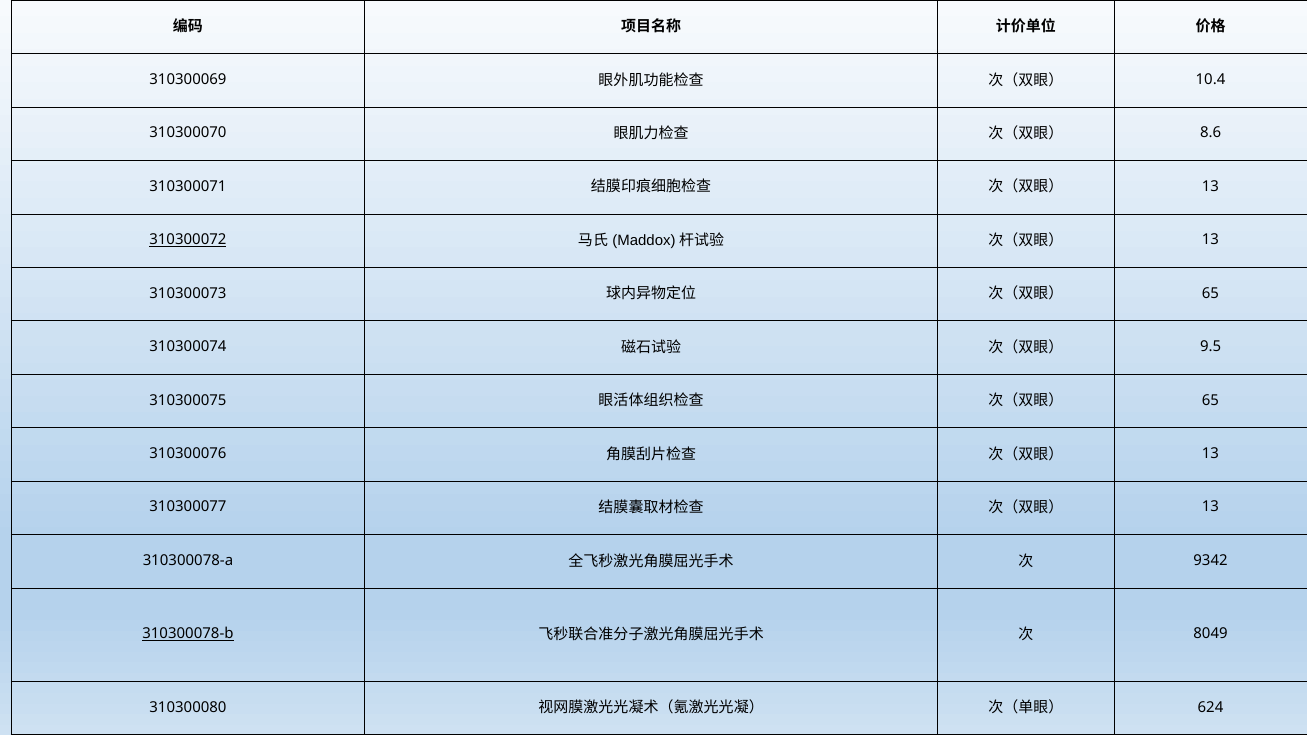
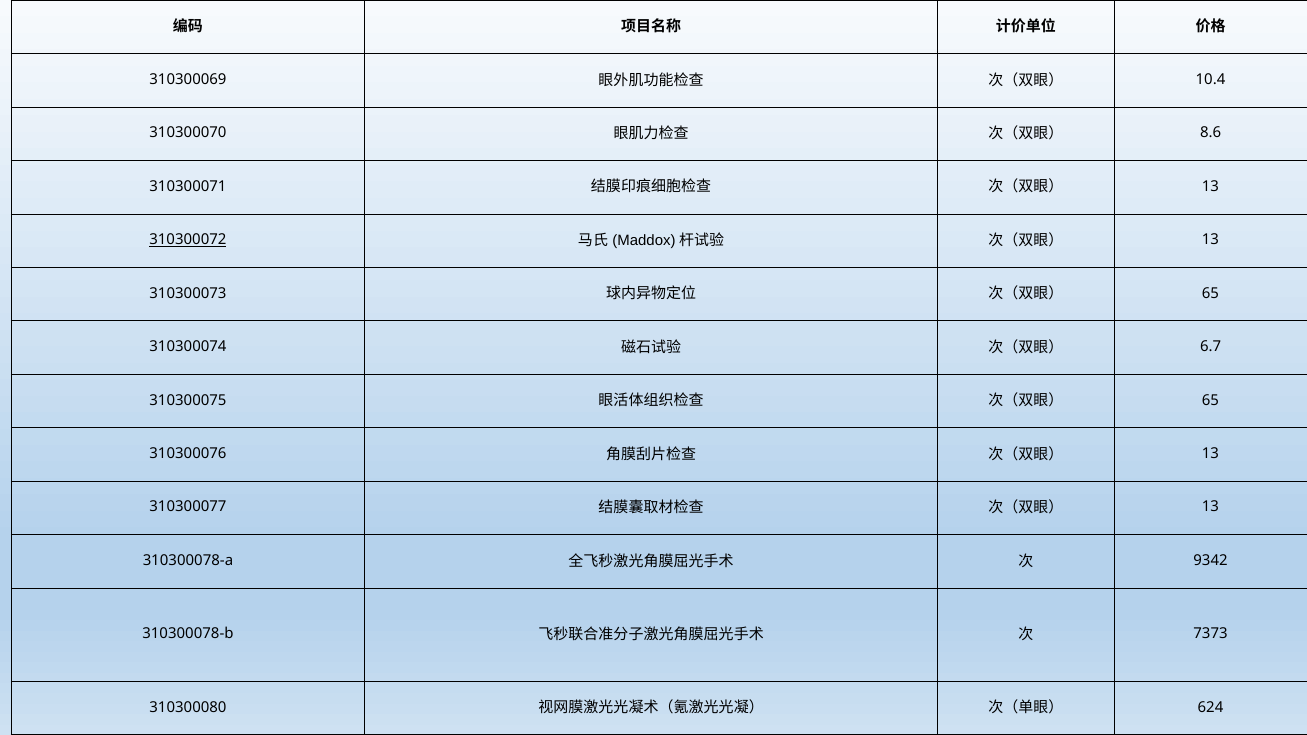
9.5: 9.5 -> 6.7
310300078-b underline: present -> none
8049: 8049 -> 7373
